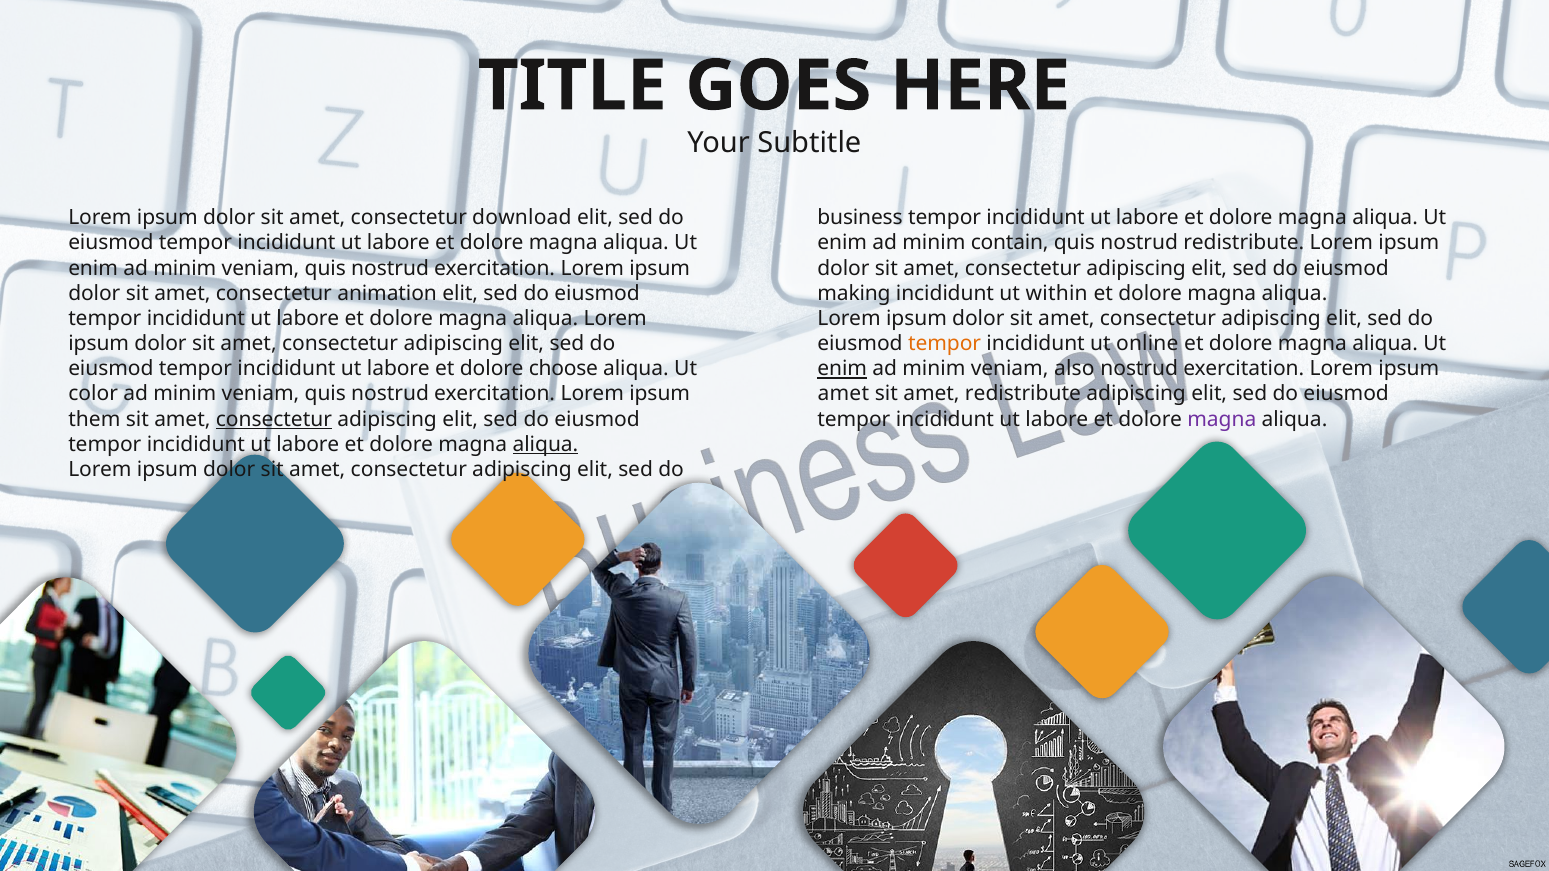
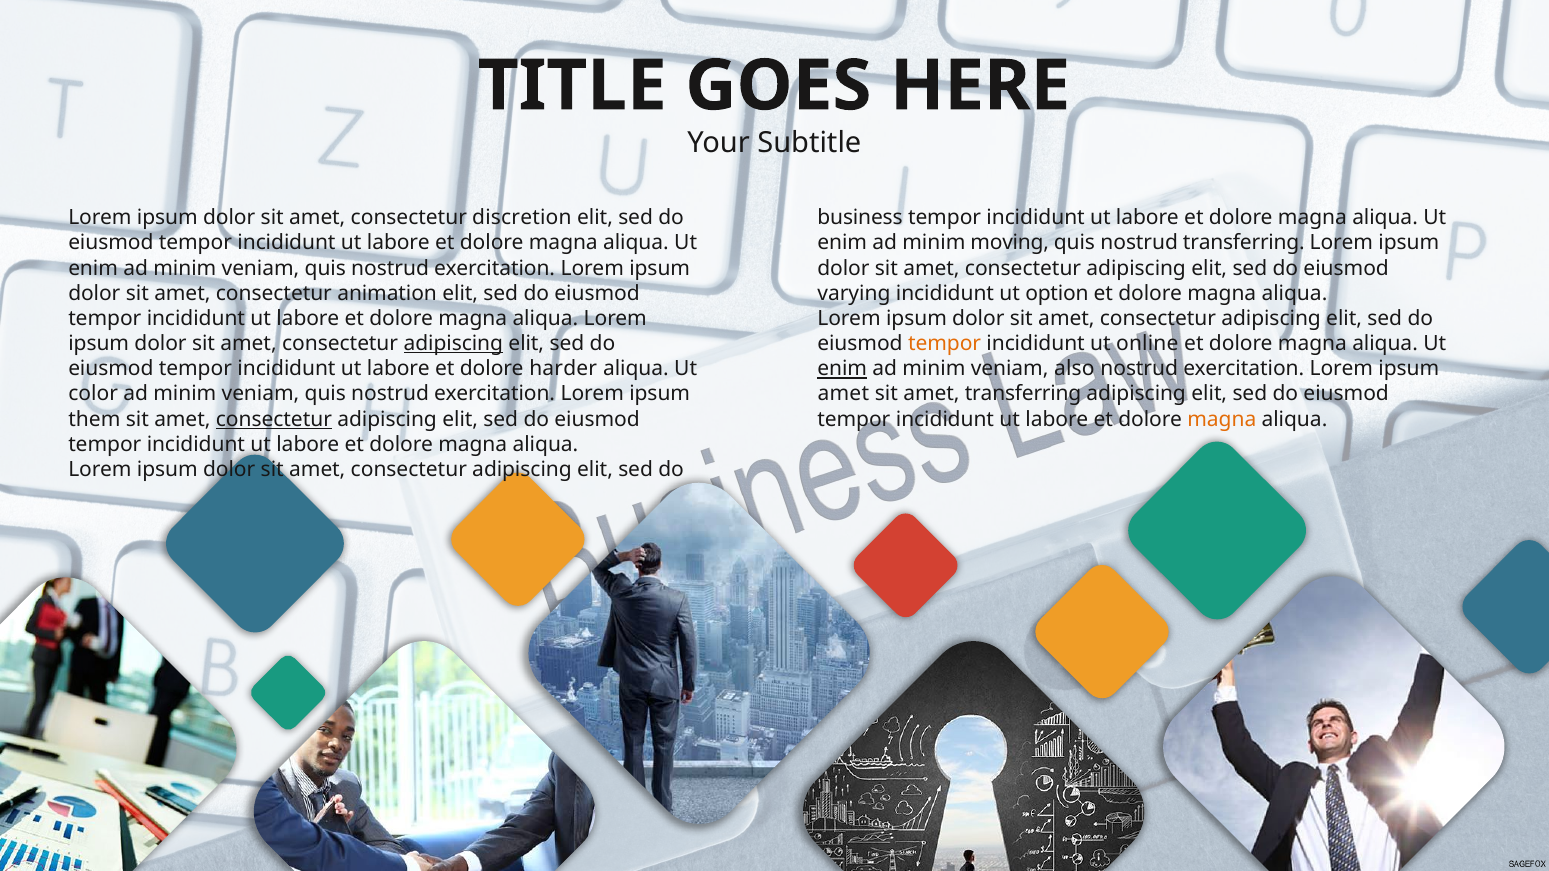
download: download -> discretion
contain: contain -> moving
nostrud redistribute: redistribute -> transferring
making: making -> varying
within: within -> option
adipiscing at (453, 344) underline: none -> present
choose: choose -> harder
amet redistribute: redistribute -> transferring
magna at (1222, 419) colour: purple -> orange
aliqua at (545, 445) underline: present -> none
